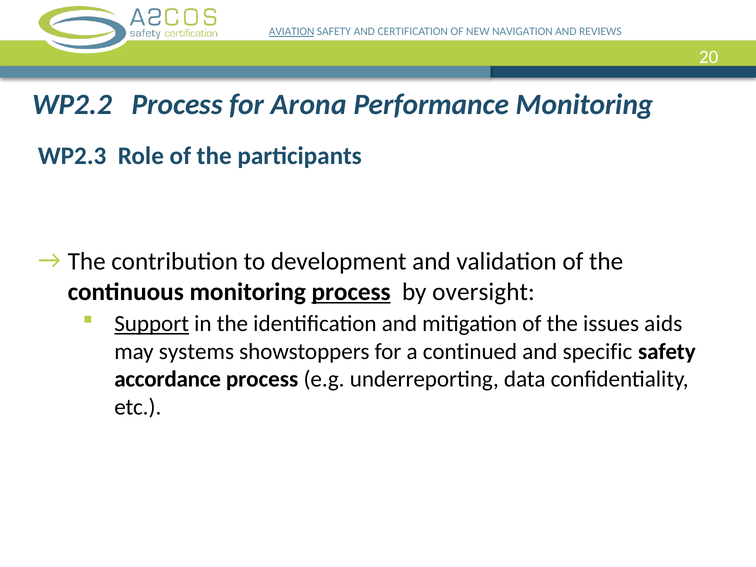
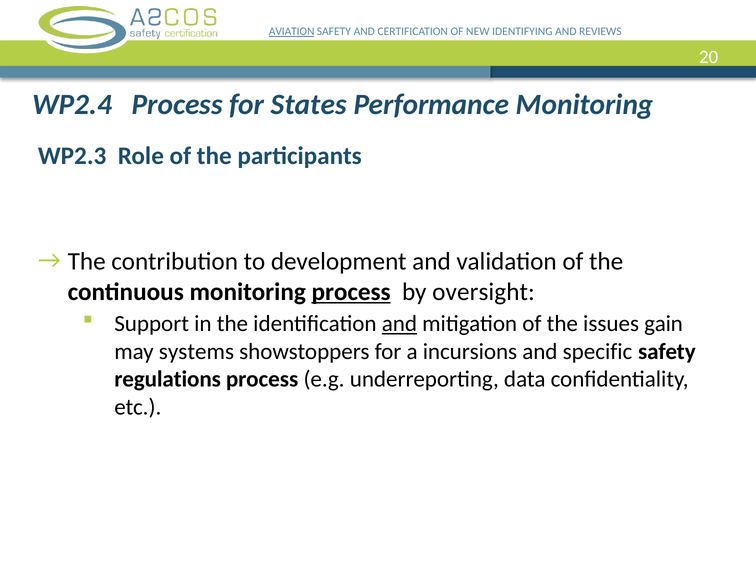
NAVIGATION: NAVIGATION -> IDENTIFYING
WP2.2: WP2.2 -> WP2.4
Arona: Arona -> States
Support underline: present -> none
and at (399, 324) underline: none -> present
aids: aids -> gain
continued: continued -> incursions
accordance: accordance -> regulations
